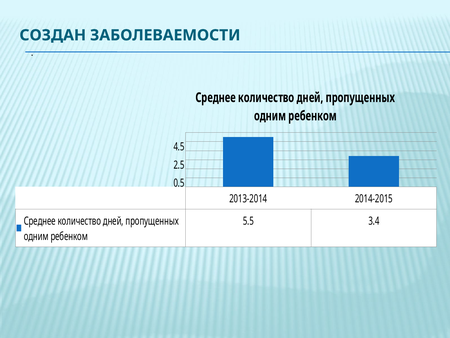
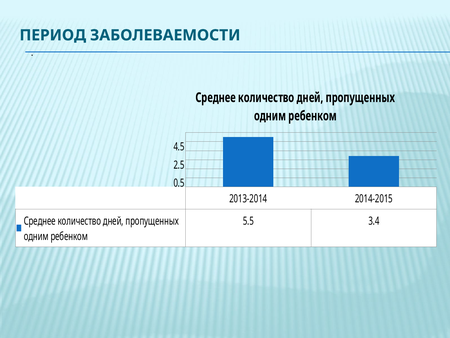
СОЗДАН: СОЗДАН -> ПЕРИОД
